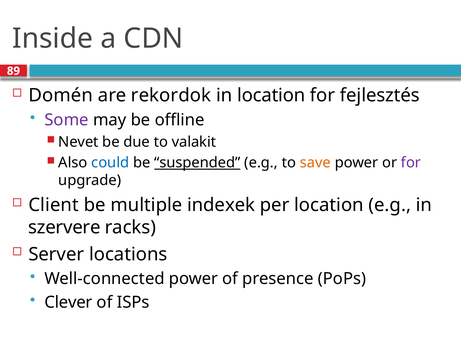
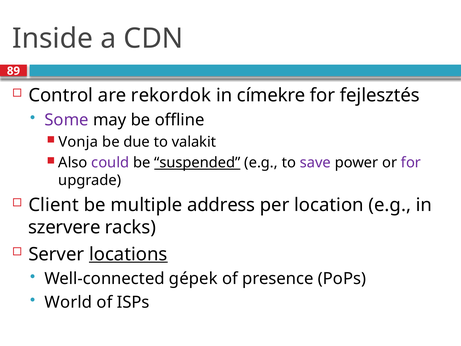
Domén: Domén -> Control
in location: location -> címekre
Nevet: Nevet -> Vonja
could colour: blue -> purple
save colour: orange -> purple
indexek: indexek -> address
locations underline: none -> present
Well-connected power: power -> gépek
Clever: Clever -> World
